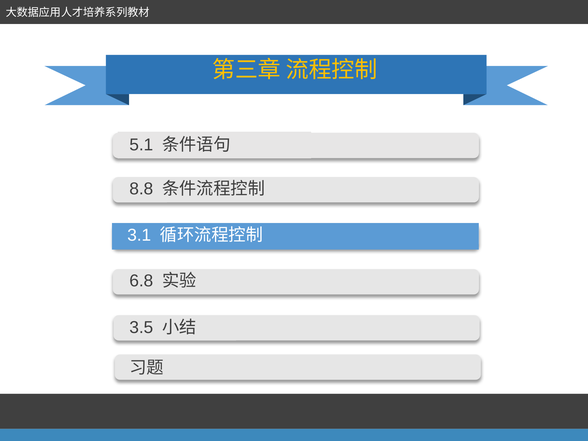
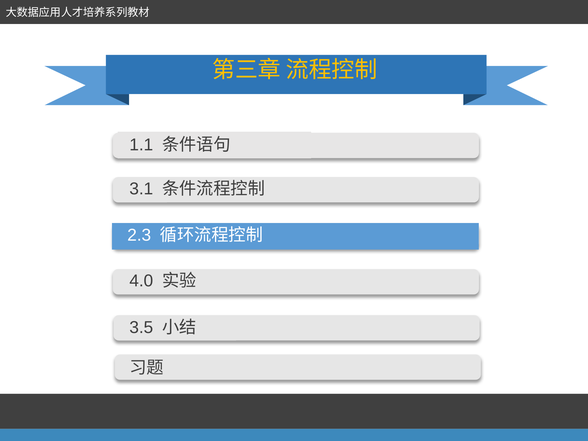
5.1: 5.1 -> 1.1
8.8: 8.8 -> 3.1
3.1: 3.1 -> 2.3
6.8: 6.8 -> 4.0
